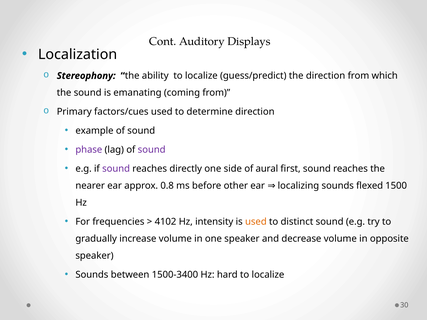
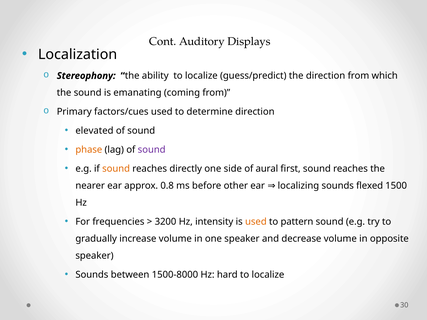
example: example -> elevated
phase colour: purple -> orange
sound at (116, 169) colour: purple -> orange
4102: 4102 -> 3200
distinct: distinct -> pattern
1500-3400: 1500-3400 -> 1500-8000
